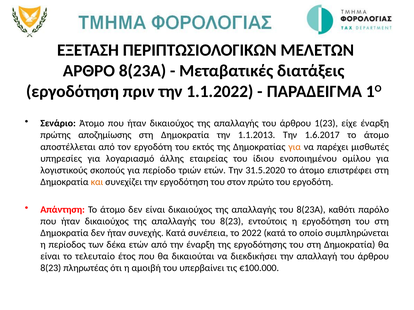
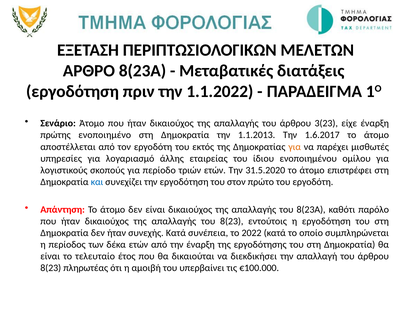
1(23: 1(23 -> 3(23
αποζημίωσης: αποζημίωσης -> ενοποιημένο
και colour: orange -> blue
